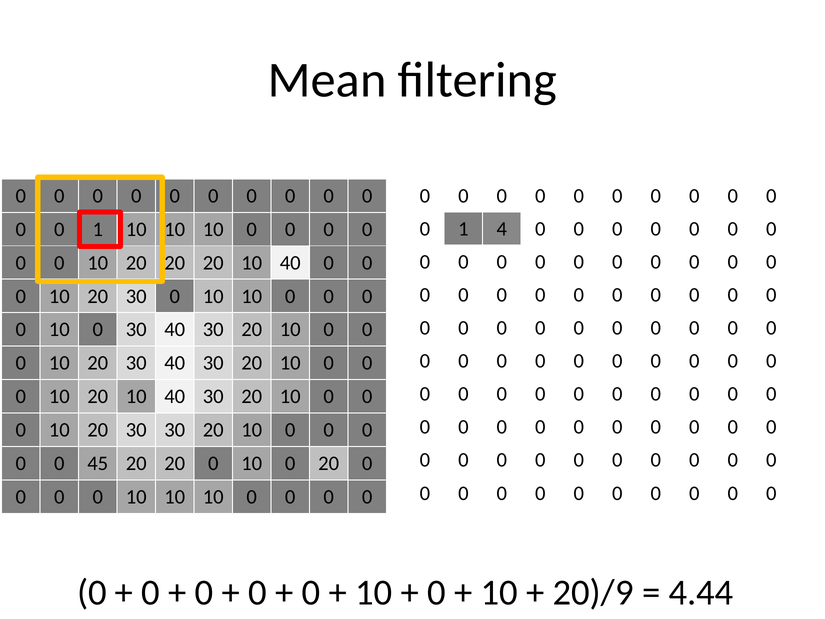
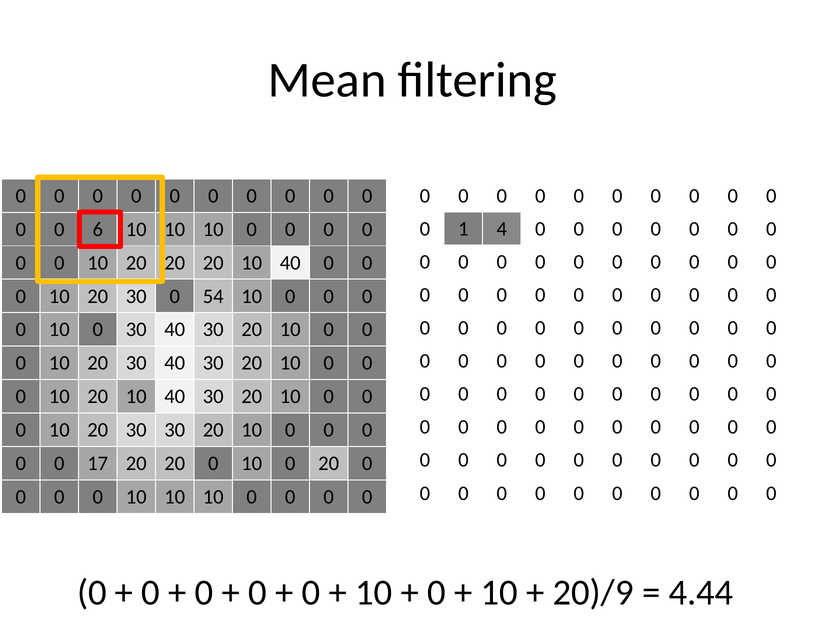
1 at (98, 229): 1 -> 6
30 0 10: 10 -> 54
45: 45 -> 17
